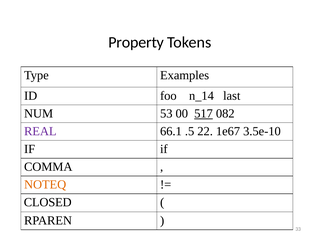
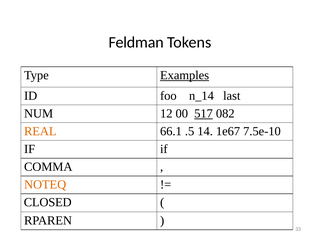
Property: Property -> Feldman
Examples underline: none -> present
53: 53 -> 12
REAL colour: purple -> orange
22: 22 -> 14
3.5e-10: 3.5e-10 -> 7.5e-10
